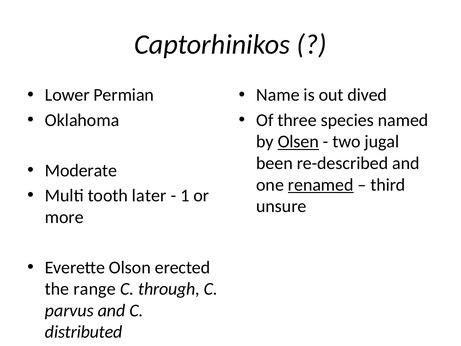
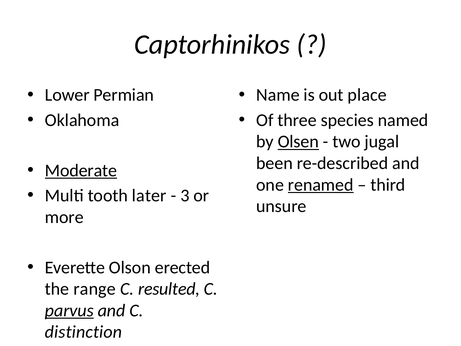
dived: dived -> place
Moderate underline: none -> present
1: 1 -> 3
through: through -> resulted
parvus underline: none -> present
distributed: distributed -> distinction
